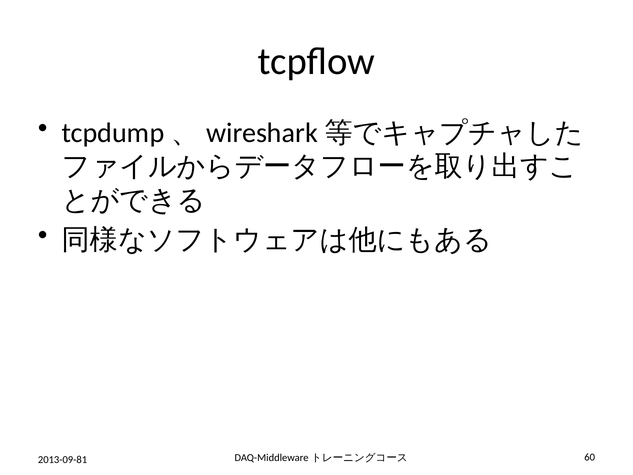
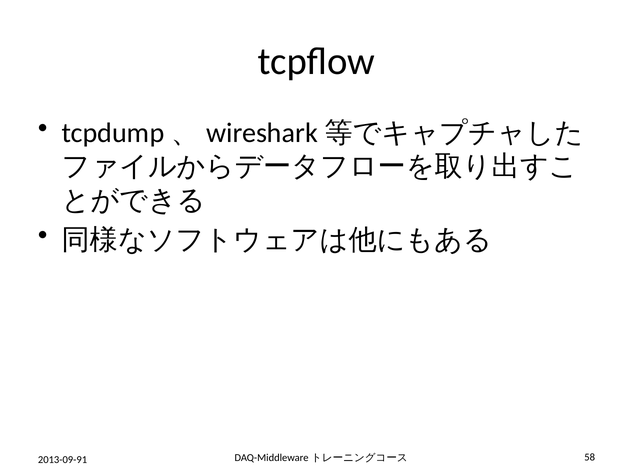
2013-09-81: 2013-09-81 -> 2013-09-91
60: 60 -> 58
